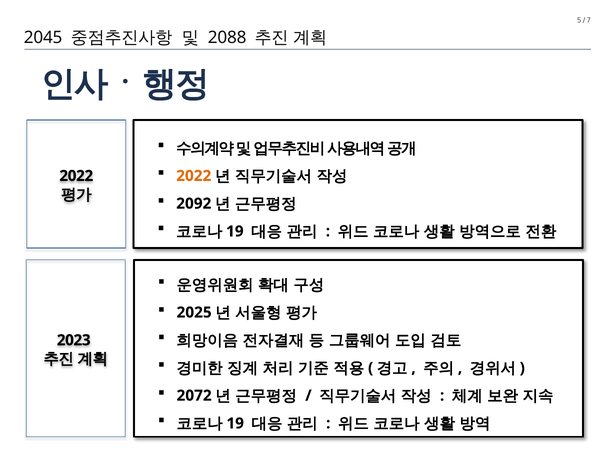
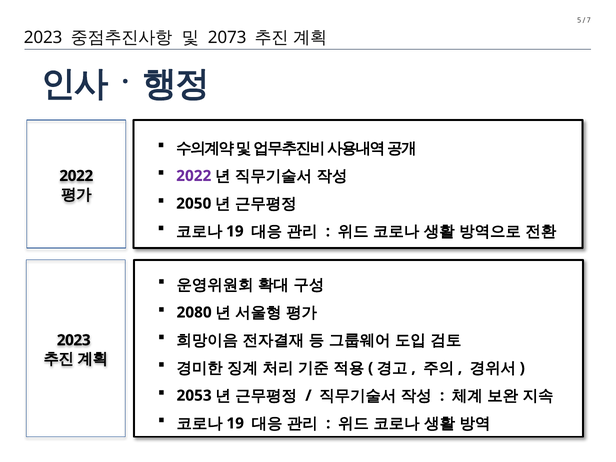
2045 at (43, 37): 2045 -> 2023
2088: 2088 -> 2073
2022 at (194, 176) colour: orange -> purple
2092: 2092 -> 2050
2025: 2025 -> 2080
2072: 2072 -> 2053
